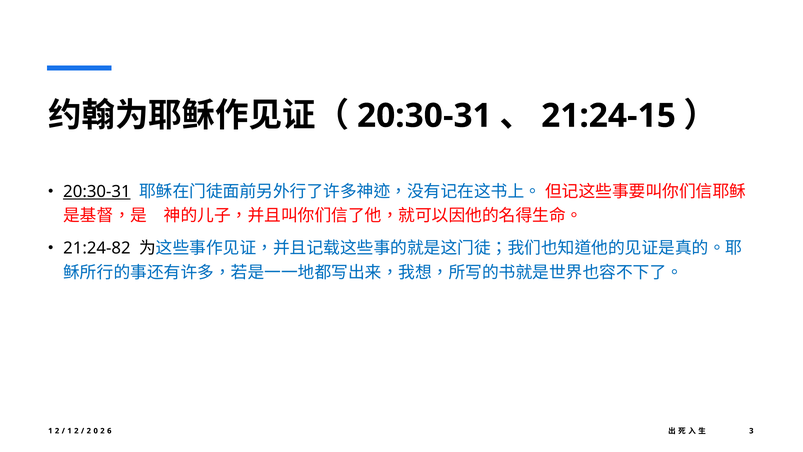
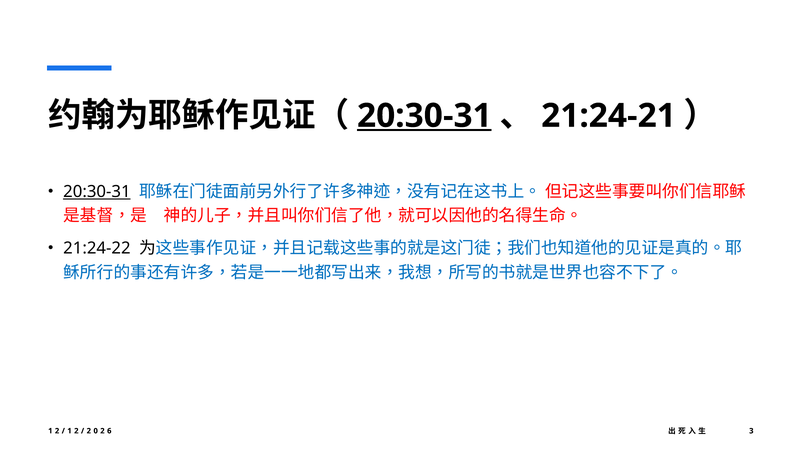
20:30-31 at (424, 116) underline: none -> present
21:24-15: 21:24-15 -> 21:24-21
21:24-82: 21:24-82 -> 21:24-22
